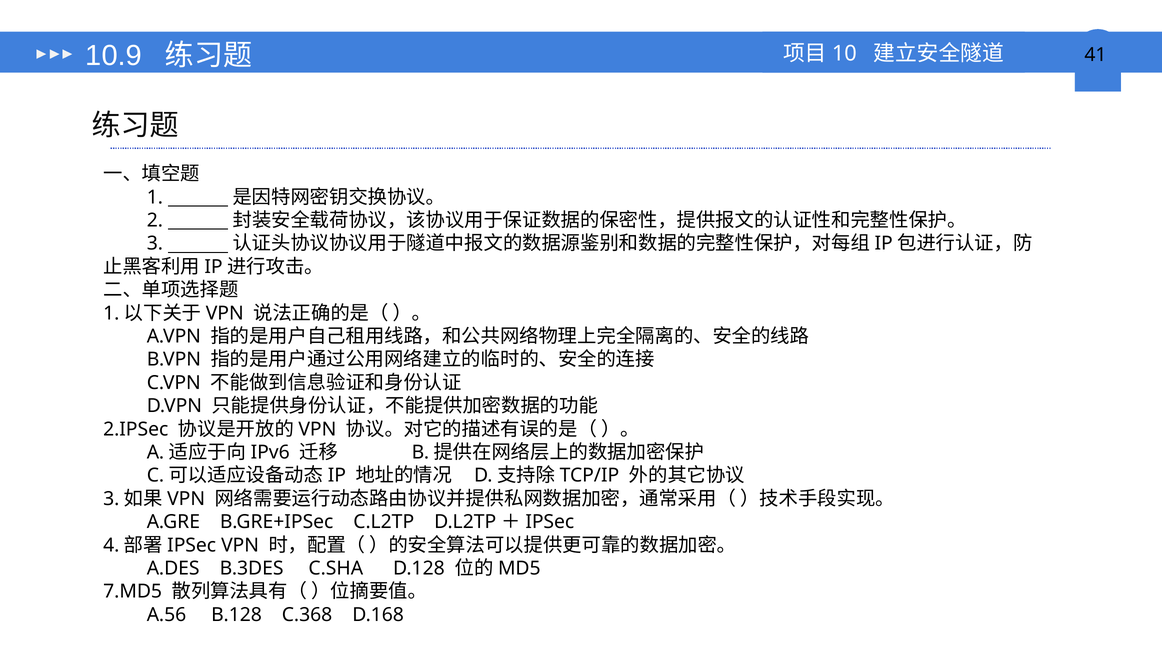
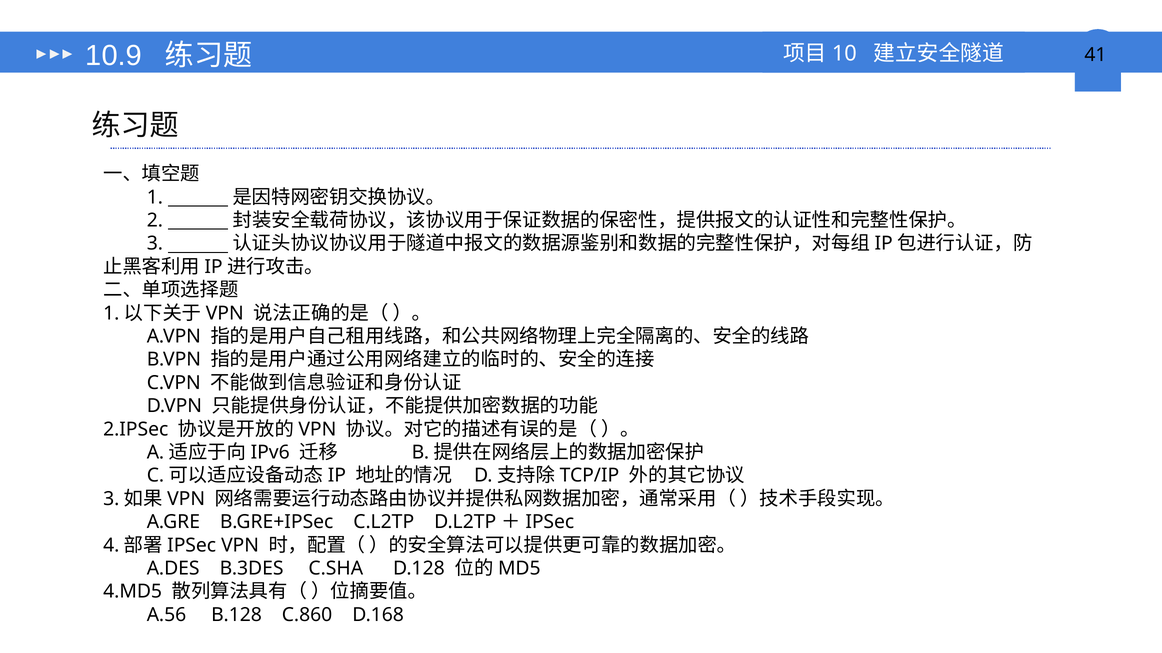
7.MD5: 7.MD5 -> 4.MD5
C.368: C.368 -> C.860
